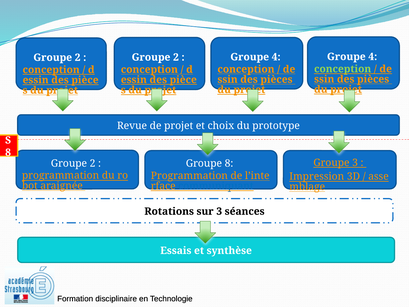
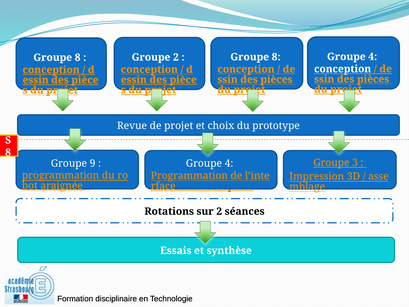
4 at (276, 57): 4 -> 8
2 at (78, 57): 2 -> 8
conception at (343, 69) colour: light green -> white
2 at (93, 163): 2 -> 9
8 at (229, 163): 8 -> 4
sur 3: 3 -> 2
